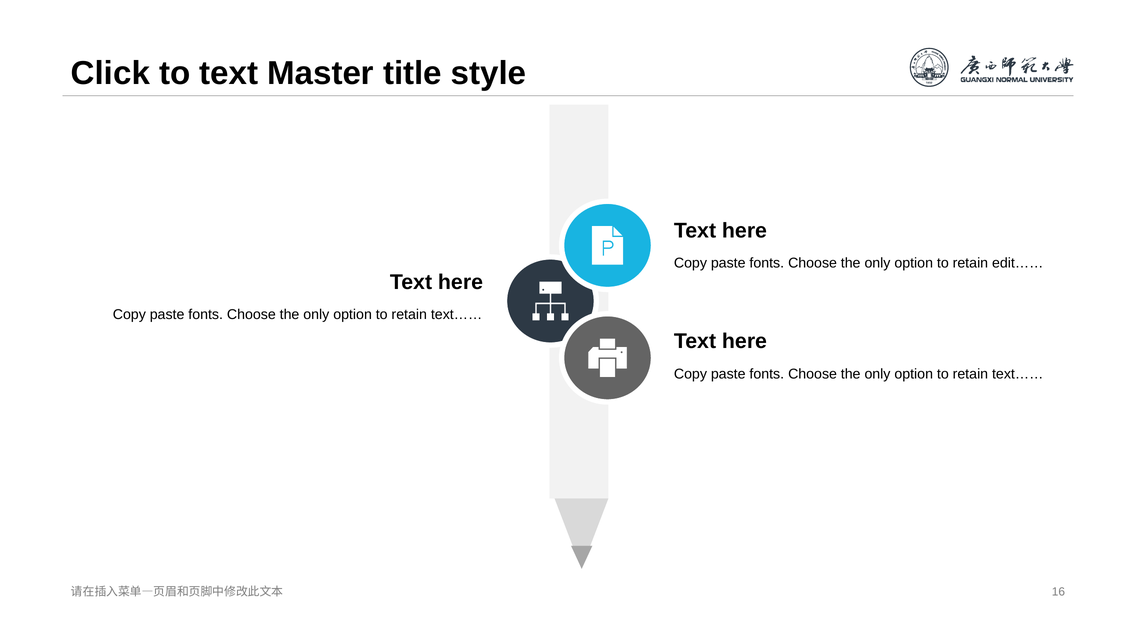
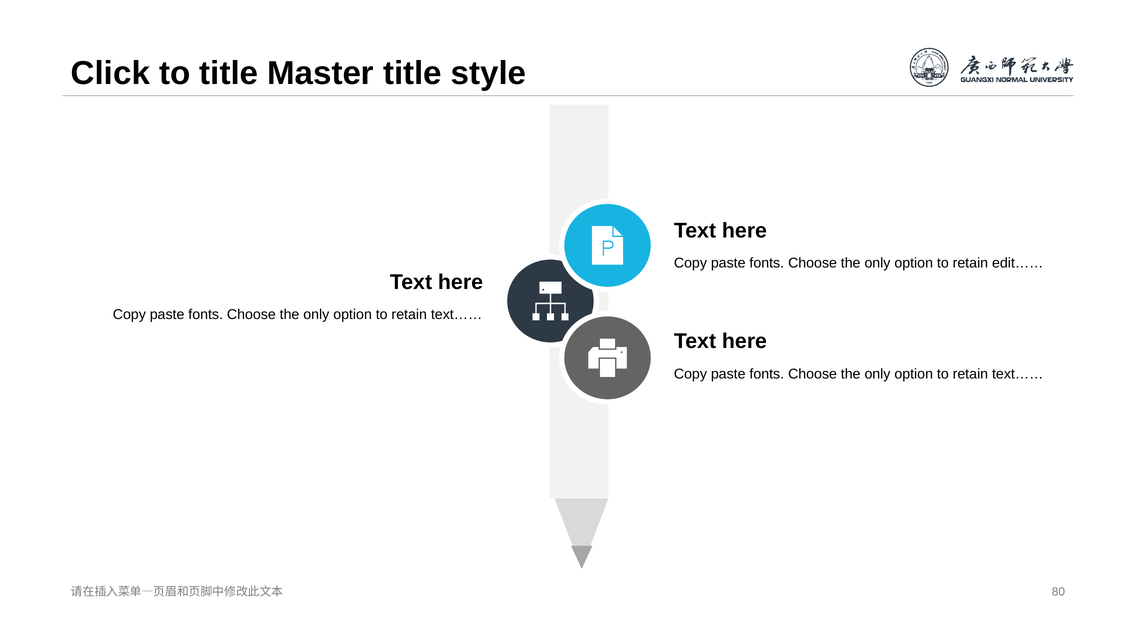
to text: text -> title
16: 16 -> 80
